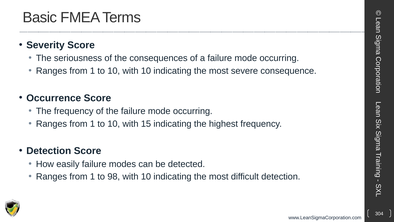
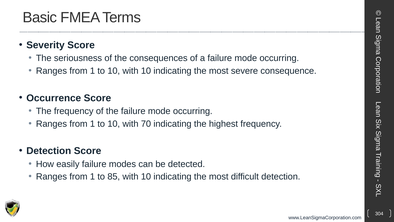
15: 15 -> 70
98: 98 -> 85
